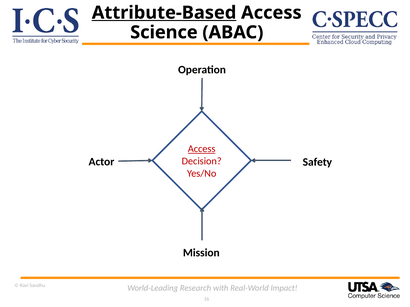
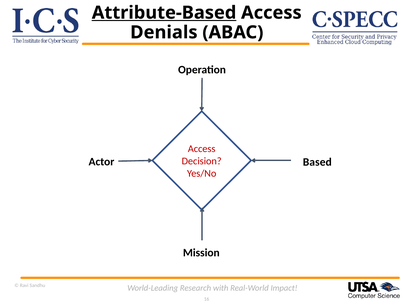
Science: Science -> Denials
Access at (202, 149) underline: present -> none
Safety: Safety -> Based
